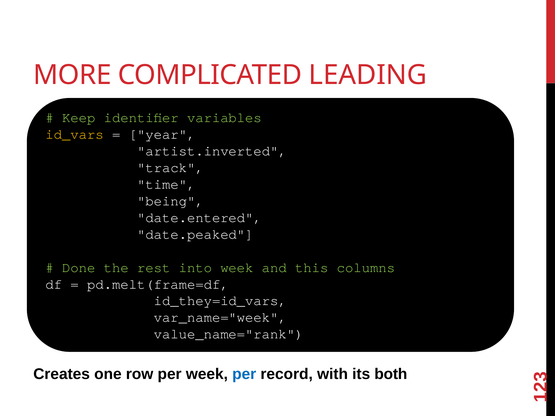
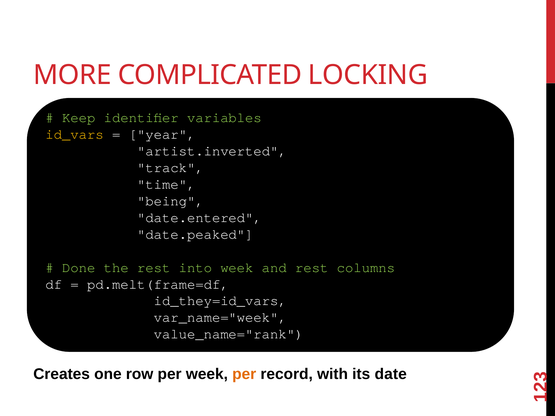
LEADING: LEADING -> LOCKING
and this: this -> rest
per at (244, 374) colour: blue -> orange
both: both -> date
